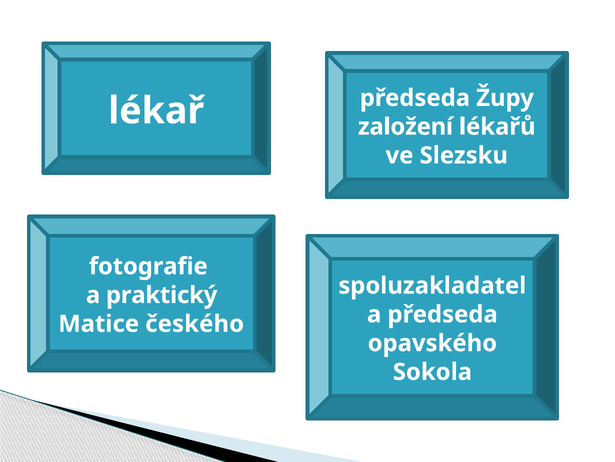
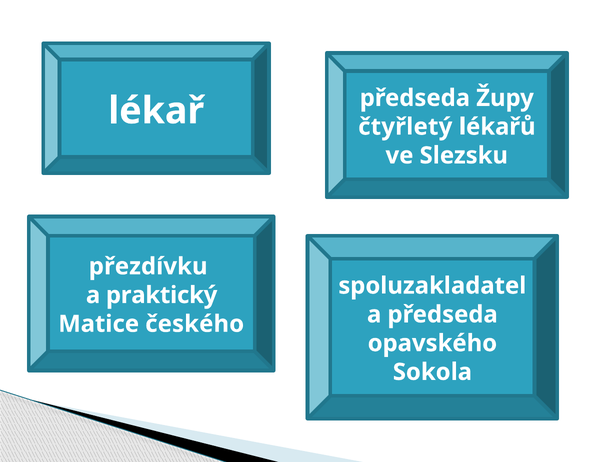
založení: založení -> čtyřletý
fotografie: fotografie -> přezdívku
